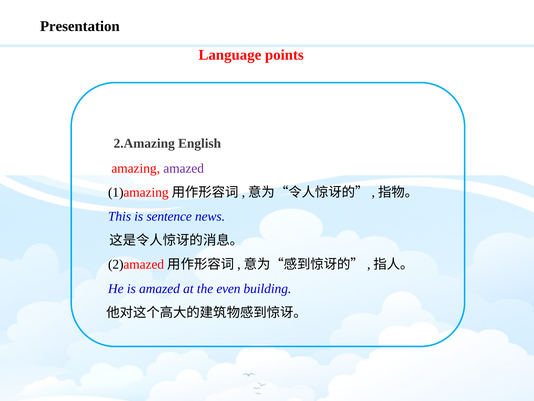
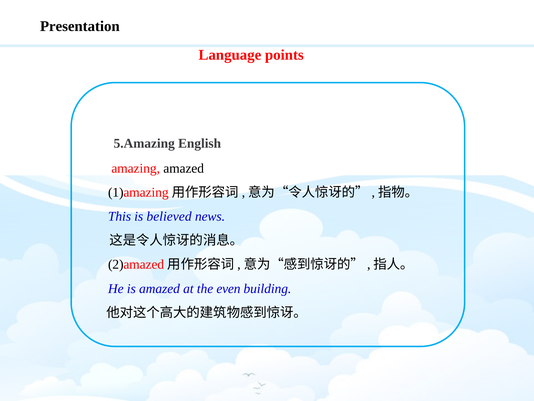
2.Amazing: 2.Amazing -> 5.Amazing
amazed at (184, 168) colour: purple -> black
sentence: sentence -> believed
